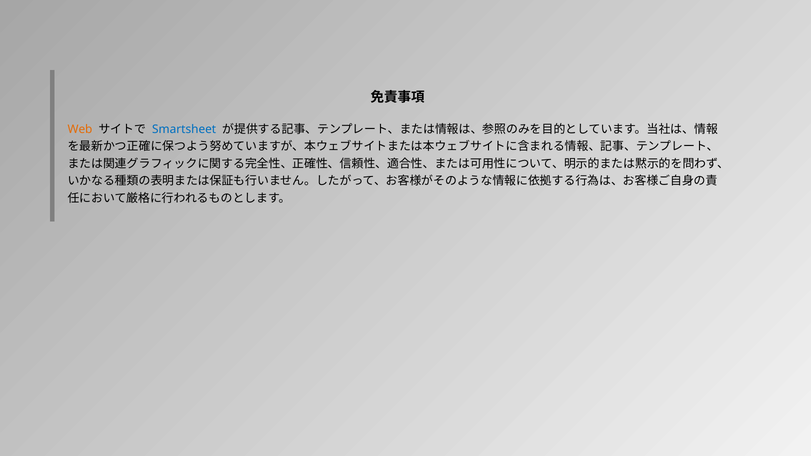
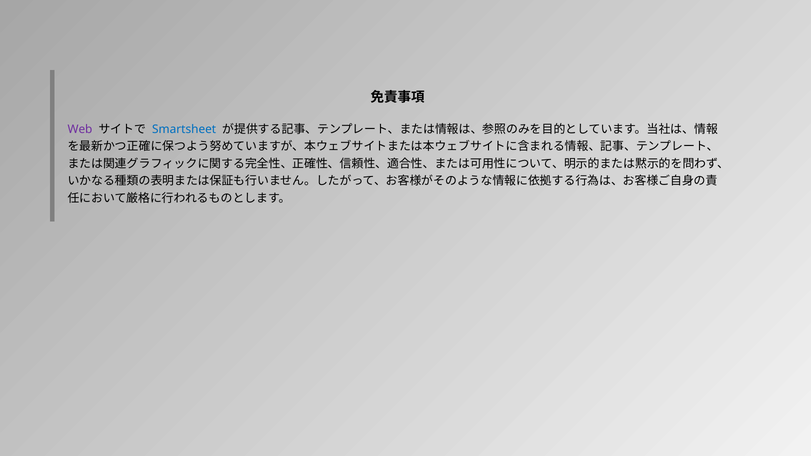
Web colour: orange -> purple
